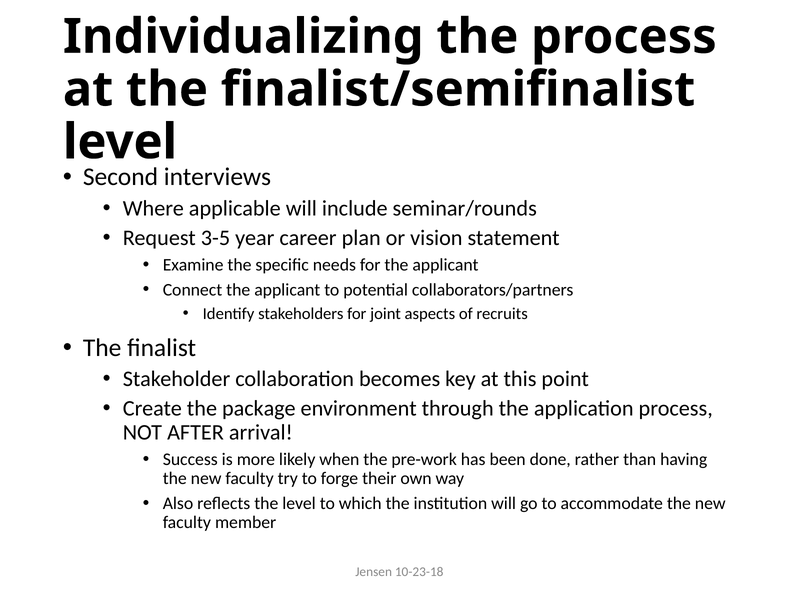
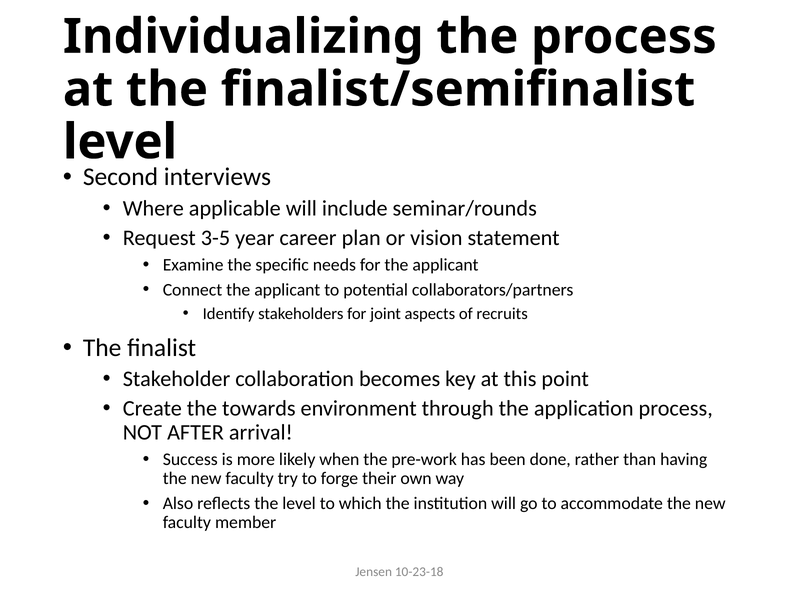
package: package -> towards
